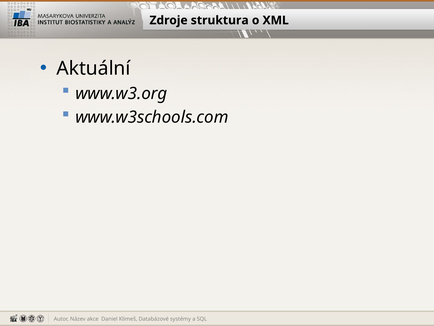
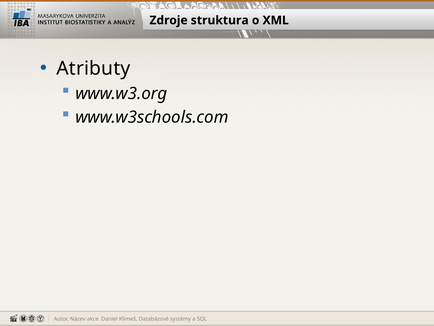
Aktuální: Aktuální -> Atributy
